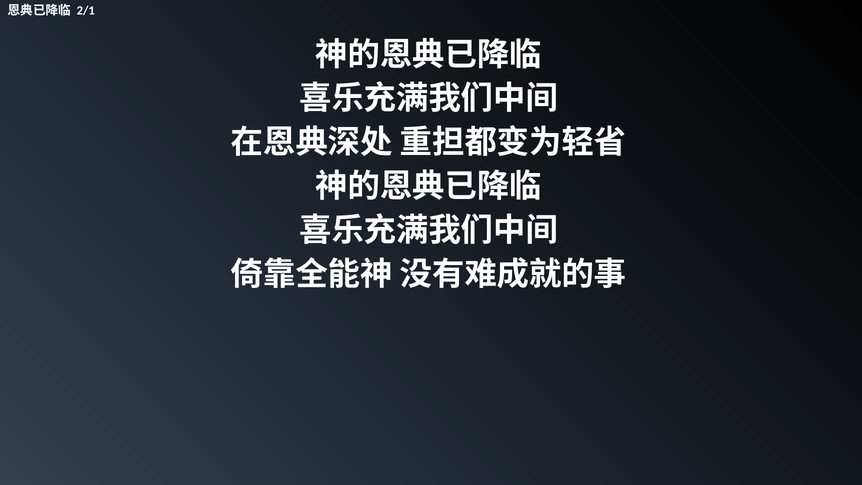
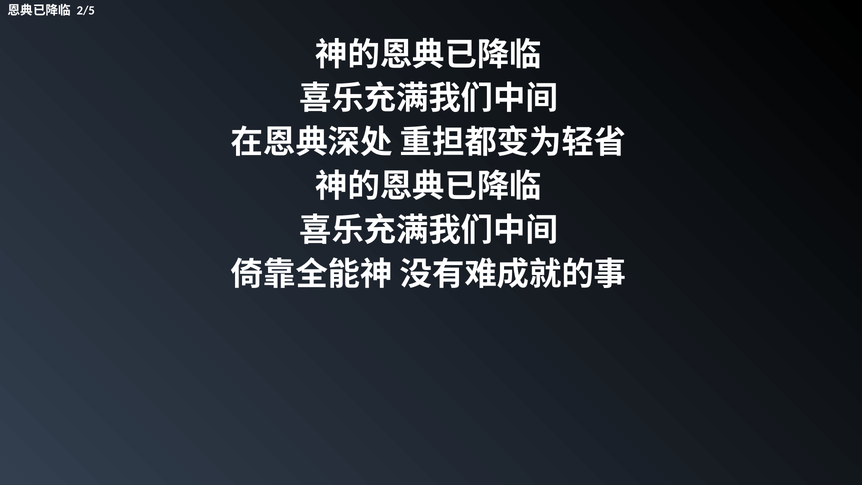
2/1: 2/1 -> 2/5
